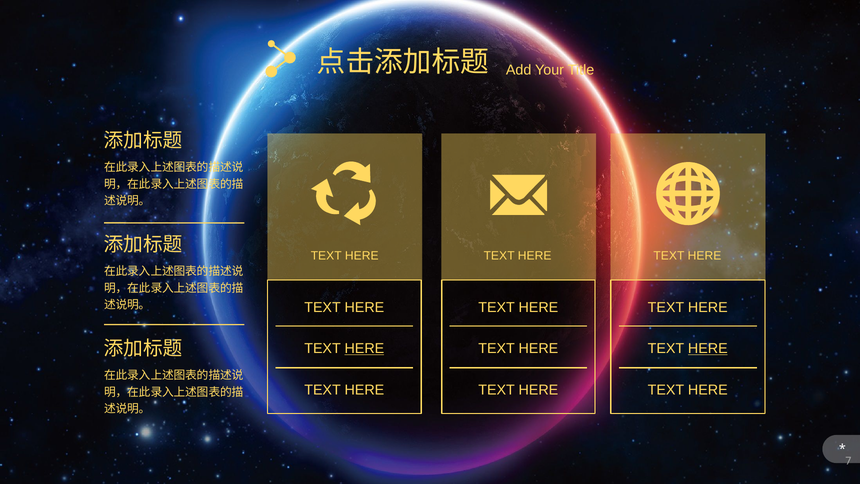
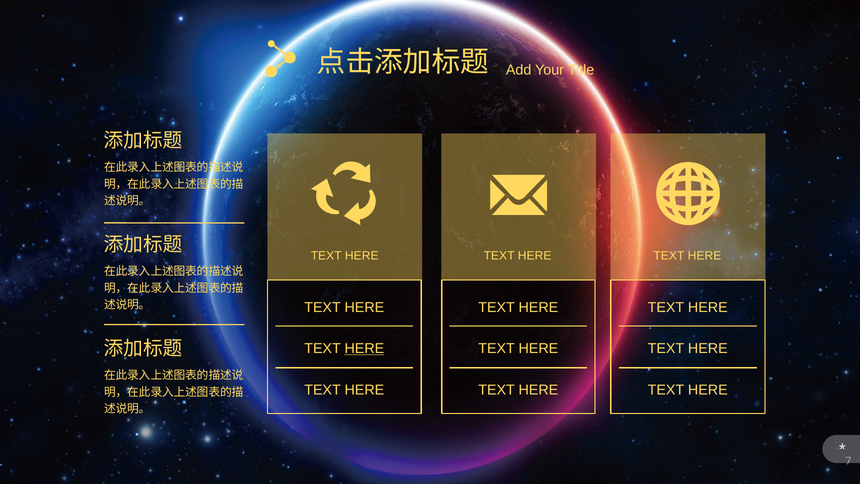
HERE at (708, 348) underline: present -> none
